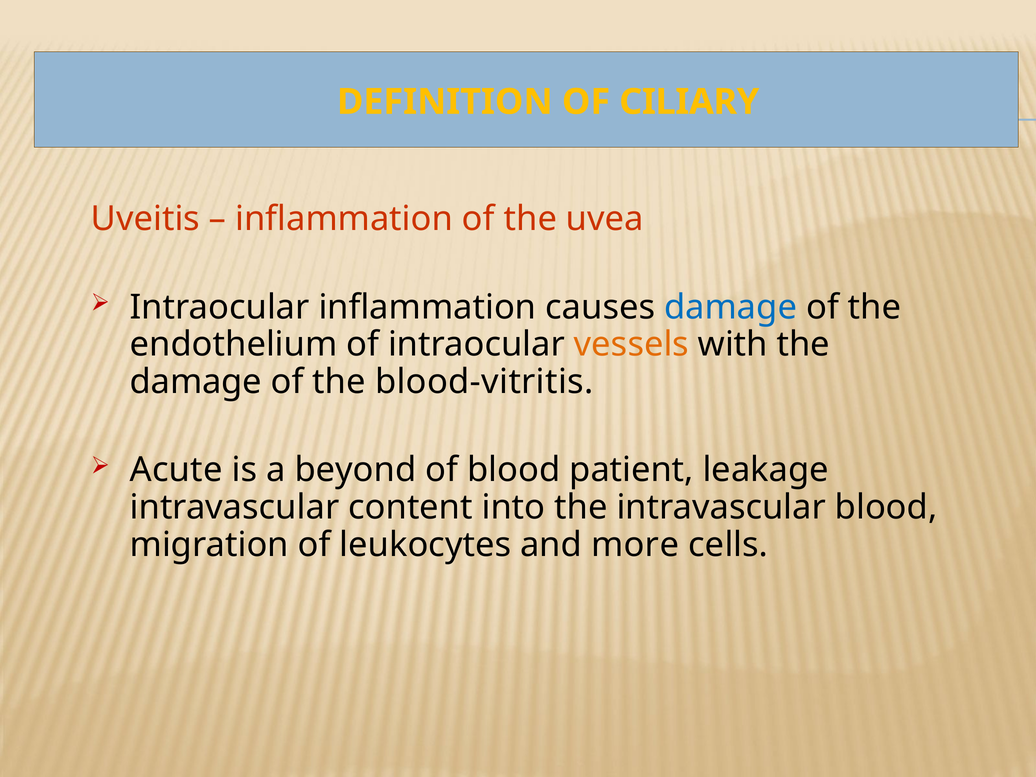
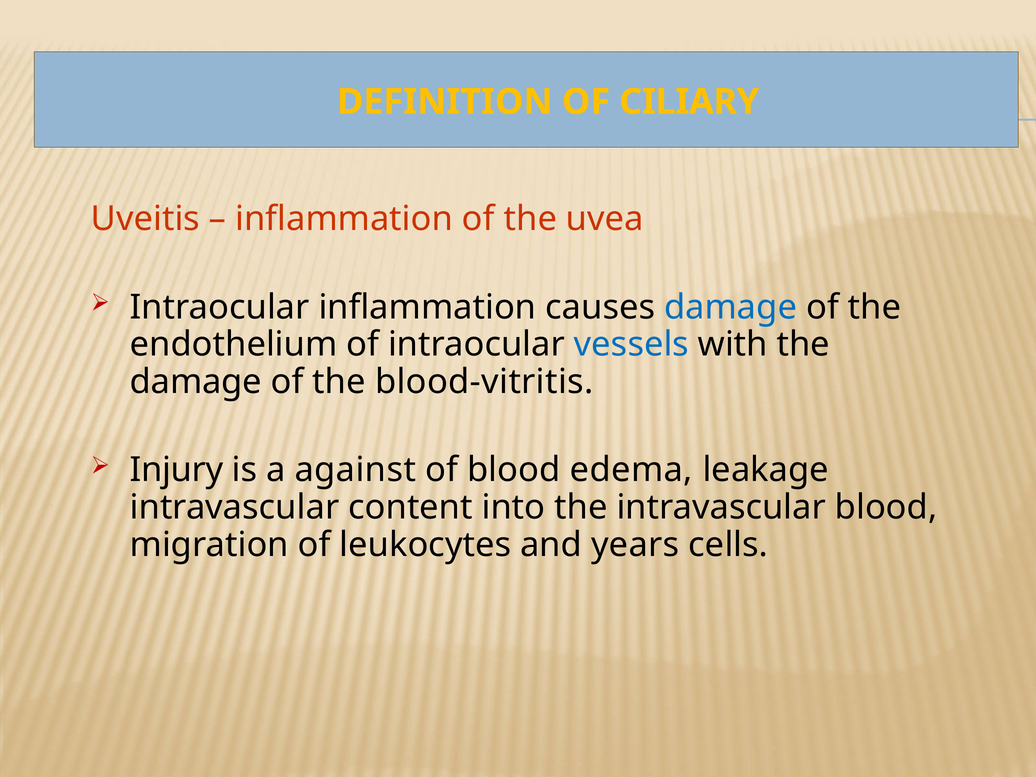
vessels colour: orange -> blue
Acute: Acute -> Injury
beyond: beyond -> against
patient: patient -> edema
more: more -> years
